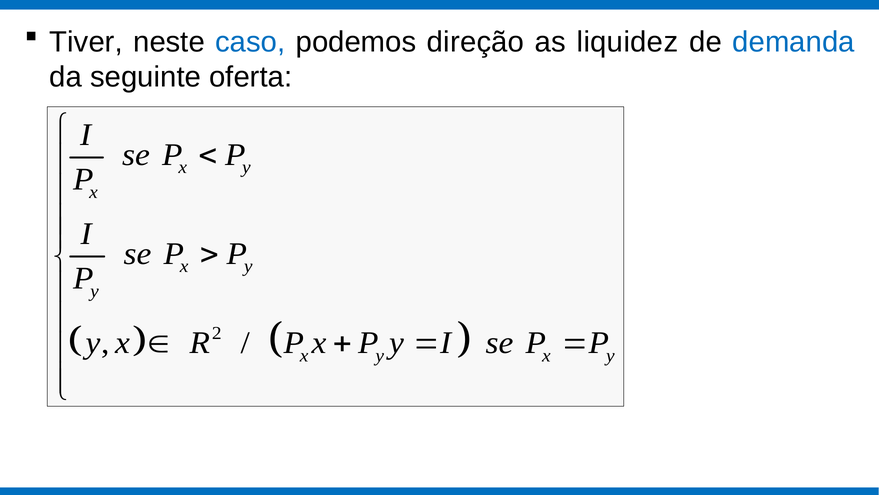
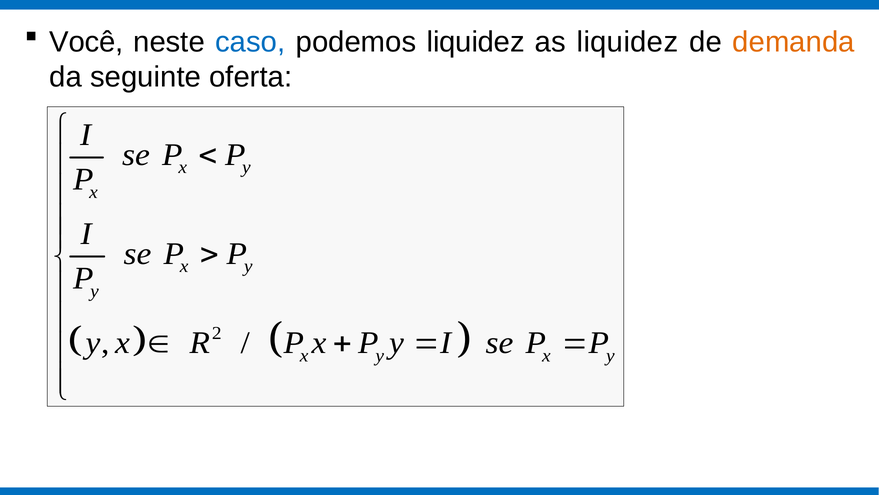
Tiver: Tiver -> Você
podemos direção: direção -> liquidez
demanda colour: blue -> orange
